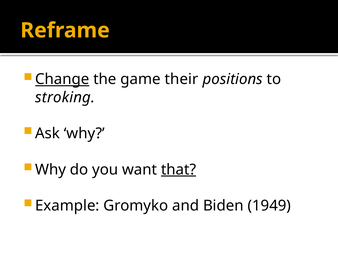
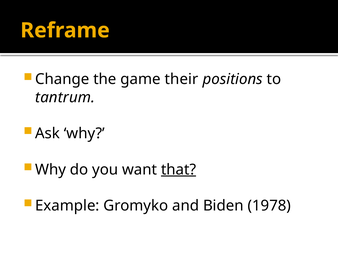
Change underline: present -> none
stroking: stroking -> tantrum
1949: 1949 -> 1978
